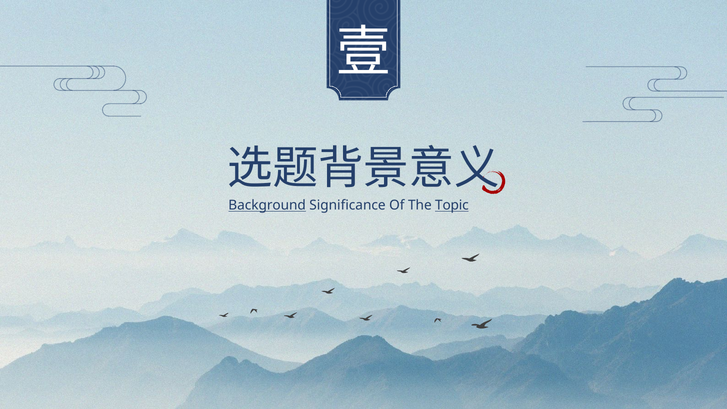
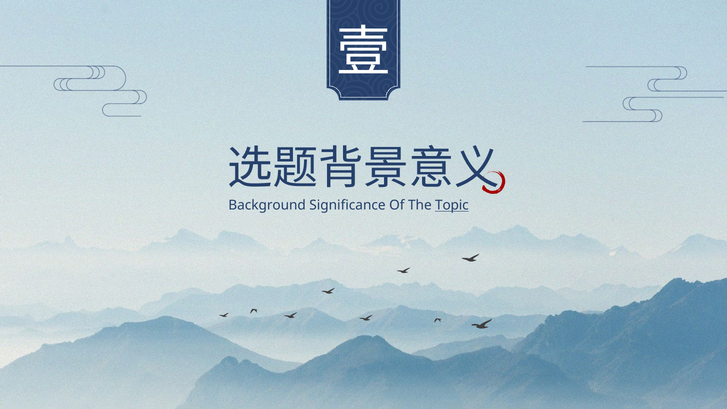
Background underline: present -> none
